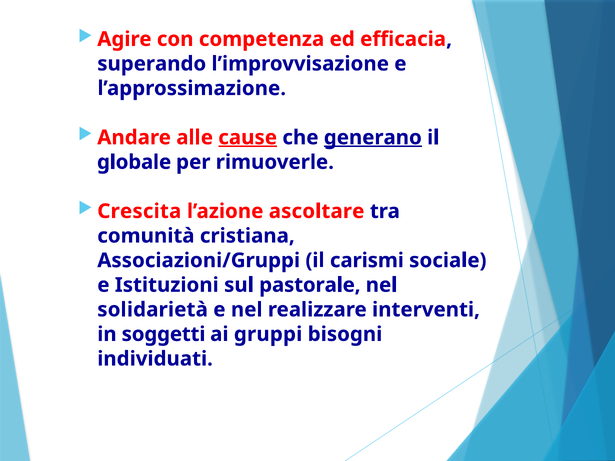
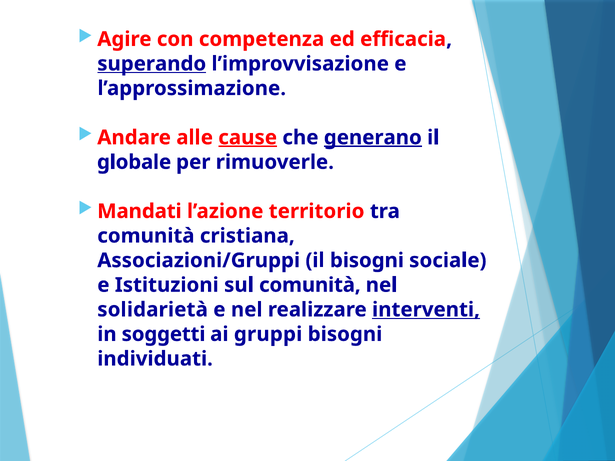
superando underline: none -> present
Crescita: Crescita -> Mandati
ascoltare: ascoltare -> territorio
il carismi: carismi -> bisogni
sul pastorale: pastorale -> comunità
interventi underline: none -> present
